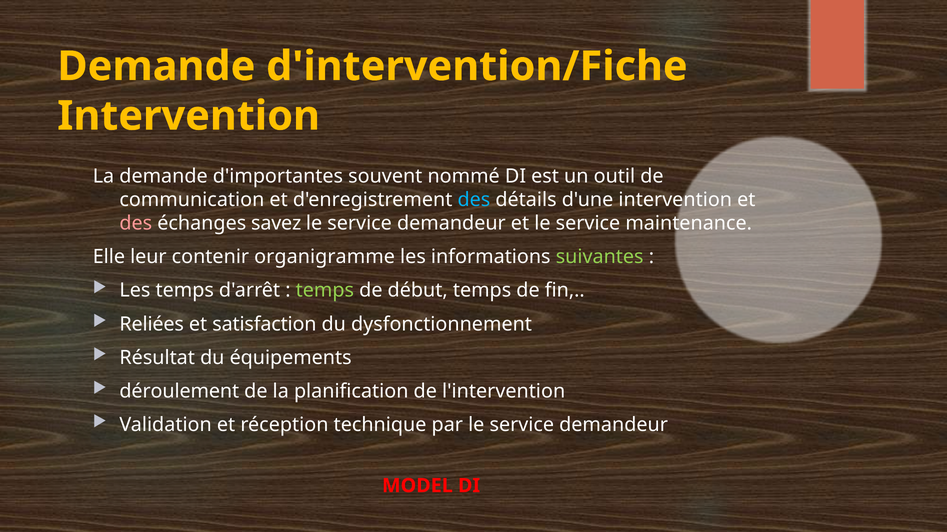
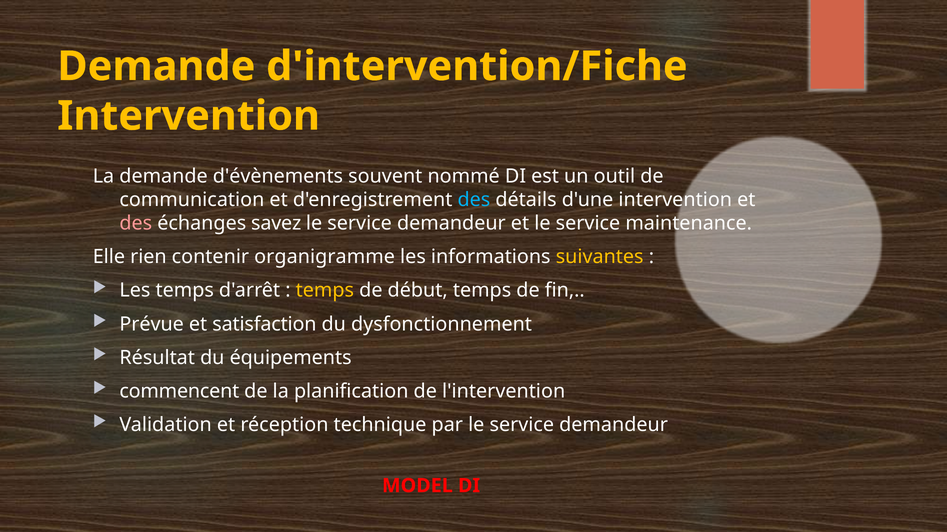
d'importantes: d'importantes -> d'évènements
leur: leur -> rien
suivantes colour: light green -> yellow
temps at (325, 291) colour: light green -> yellow
Reliées: Reliées -> Prévue
déroulement: déroulement -> commencent
